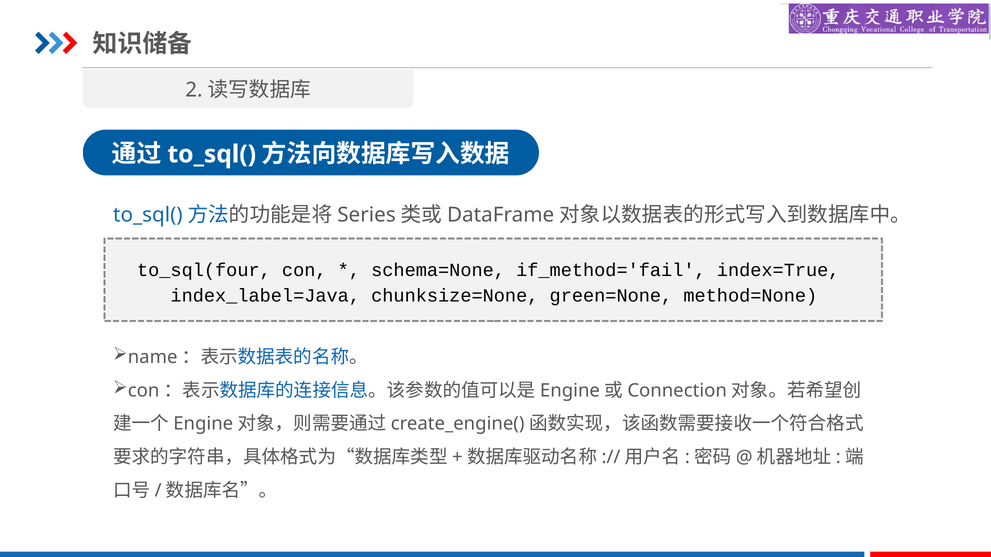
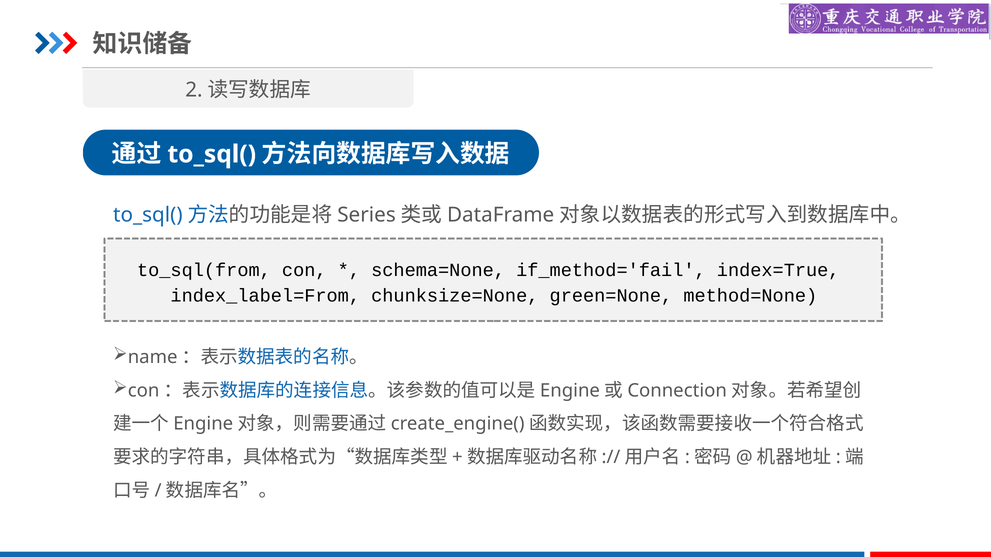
to_sql(four: to_sql(four -> to_sql(from
index_label=Java: index_label=Java -> index_label=From
